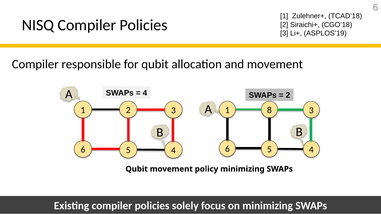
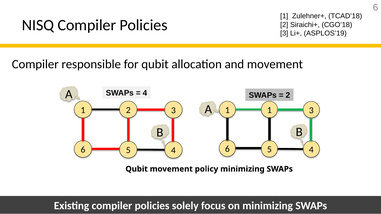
1 8: 8 -> 1
